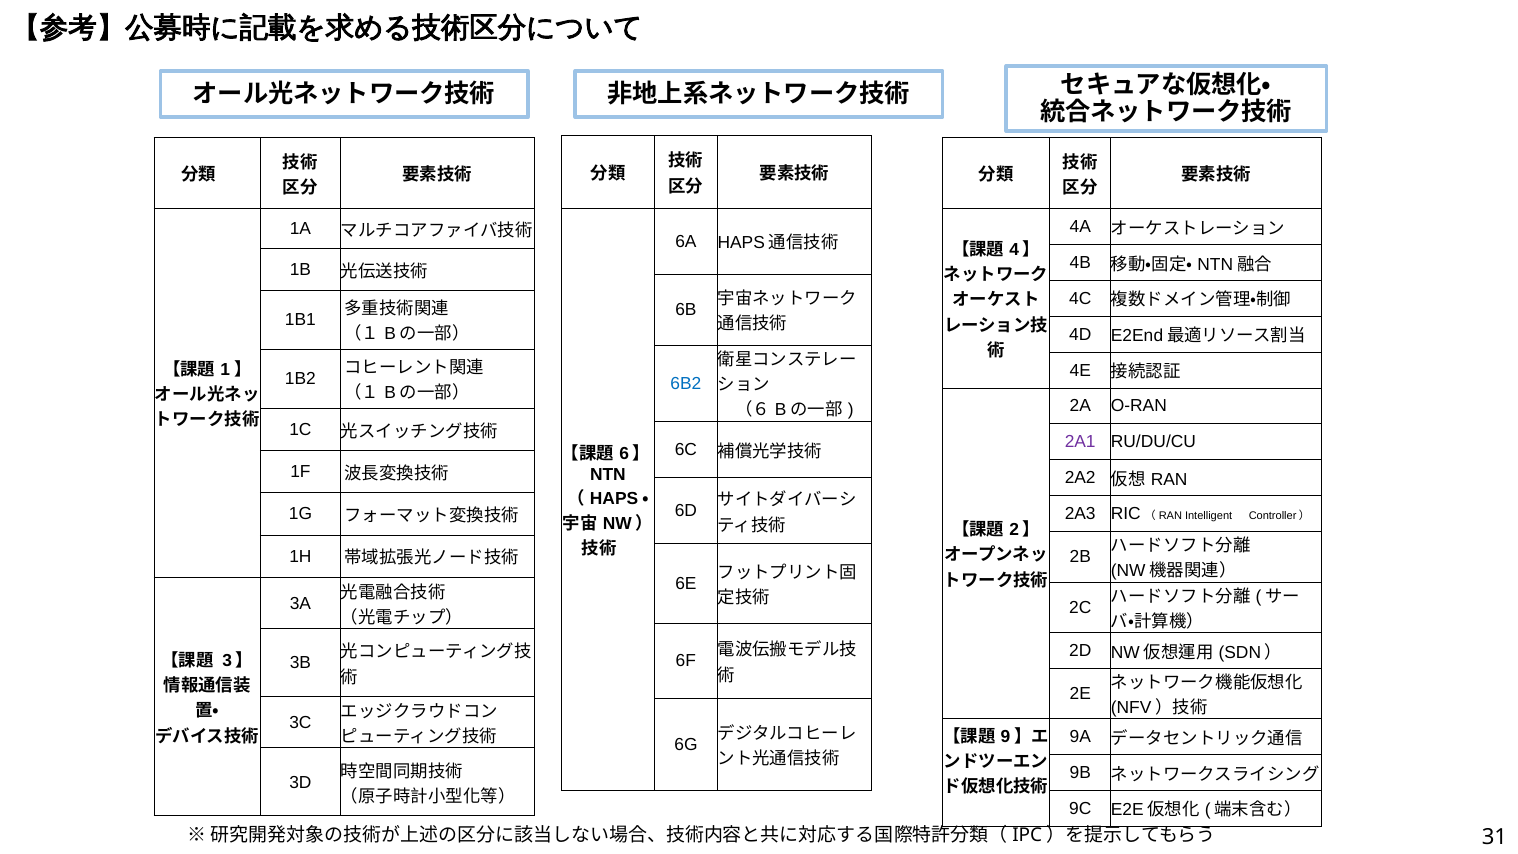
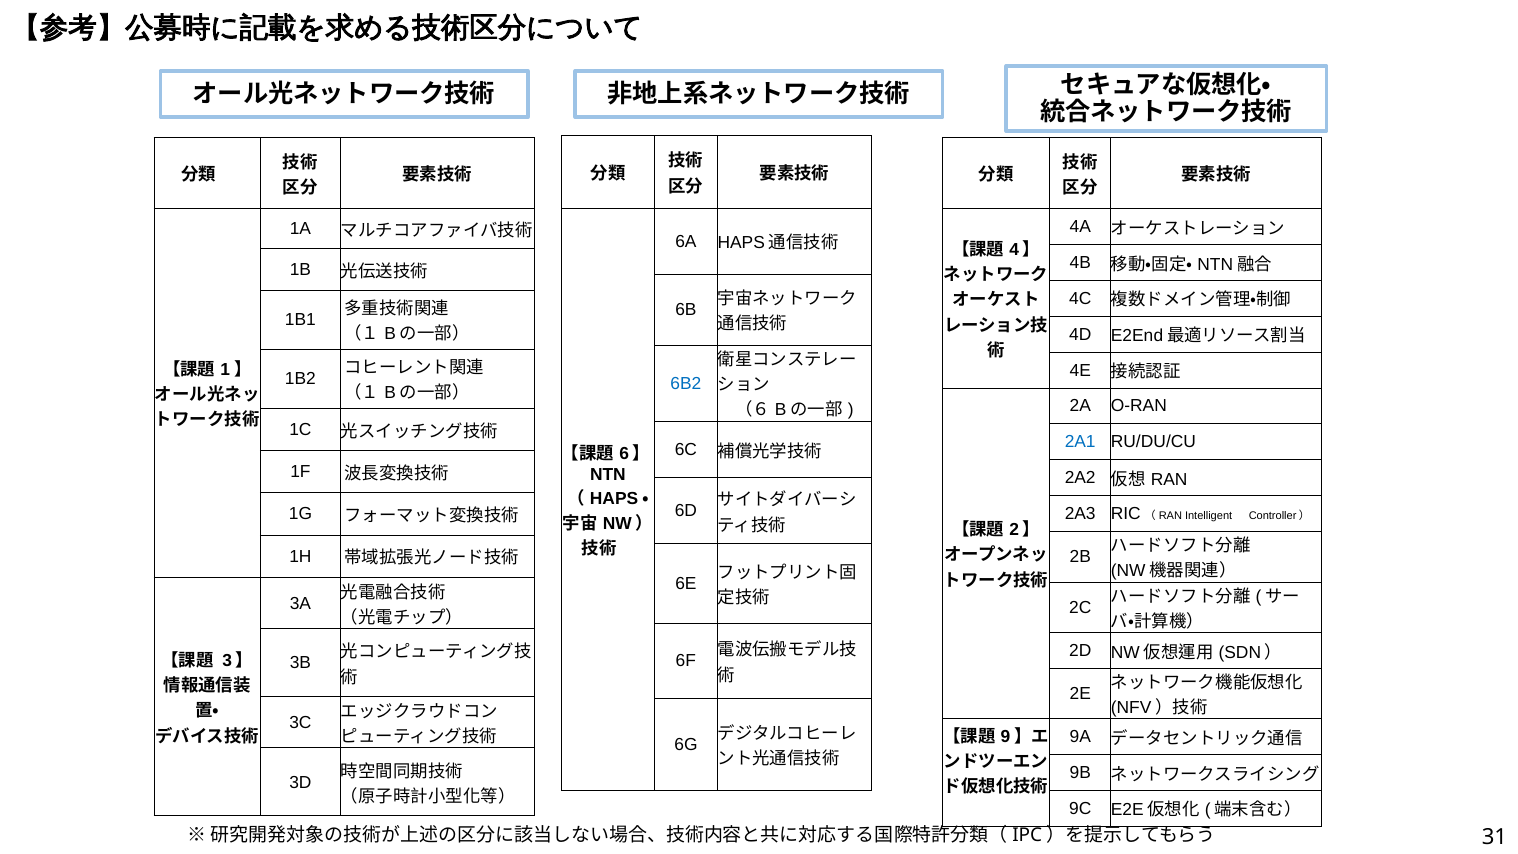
2A1 colour: purple -> blue
